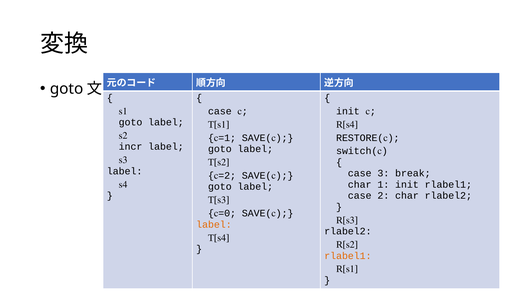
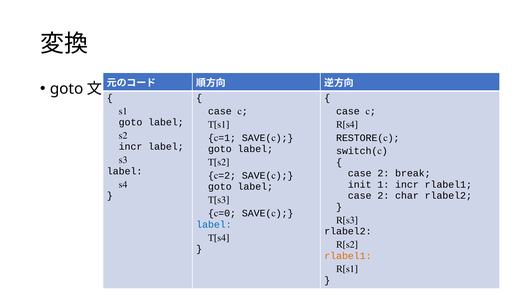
init at (348, 111): init -> case
3 at (383, 174): 3 -> 2
char at (360, 185): char -> init
1 init: init -> incr
label at (214, 225) colour: orange -> blue
